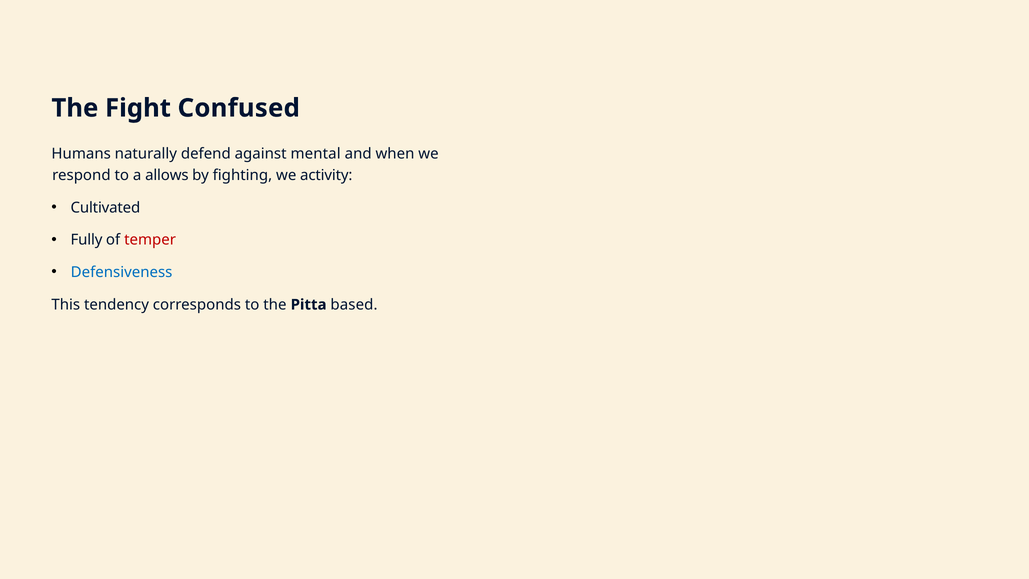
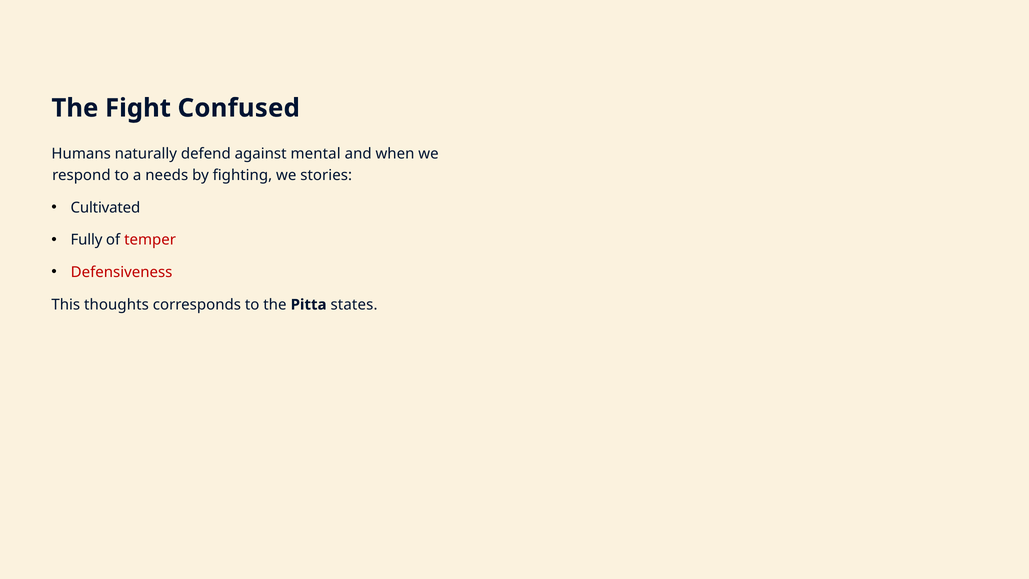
allows: allows -> needs
activity: activity -> stories
Defensiveness colour: blue -> red
tendency: tendency -> thoughts
based: based -> states
